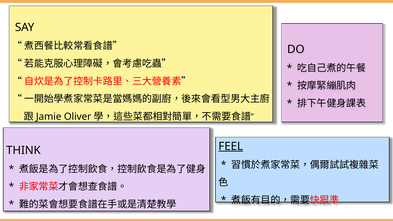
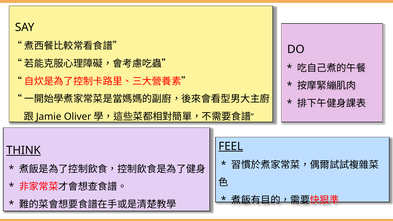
THINK underline: none -> present
